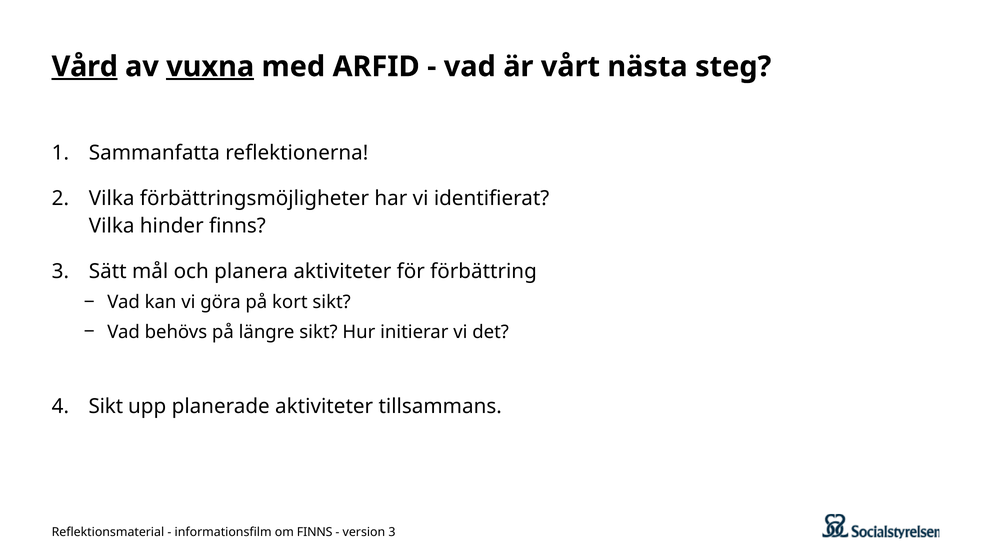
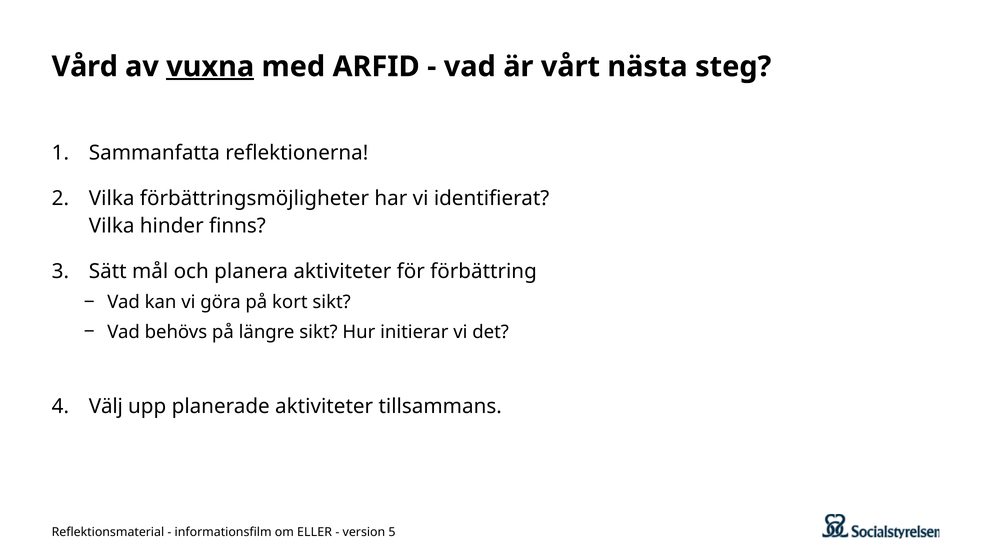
Vård underline: present -> none
Sikt at (106, 406): Sikt -> Välj
om FINNS: FINNS -> ELLER
version 3: 3 -> 5
